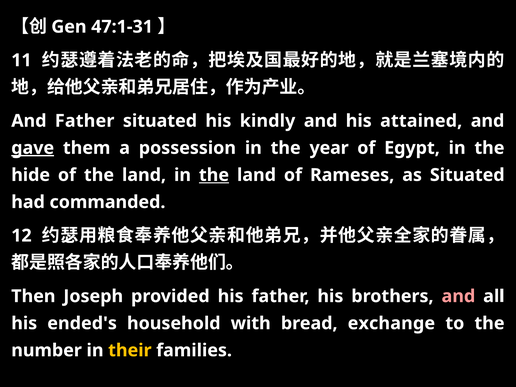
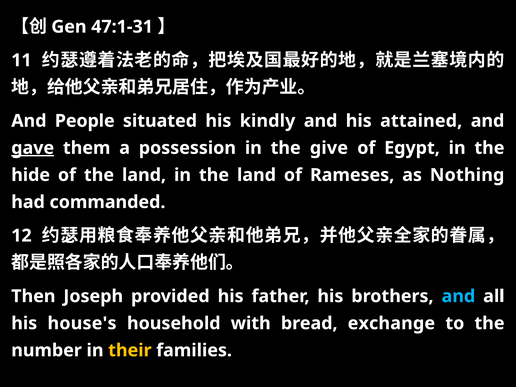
And Father: Father -> People
year: year -> give
the at (214, 175) underline: present -> none
as Situated: Situated -> Nothing
and at (458, 296) colour: pink -> light blue
ended's: ended's -> house's
